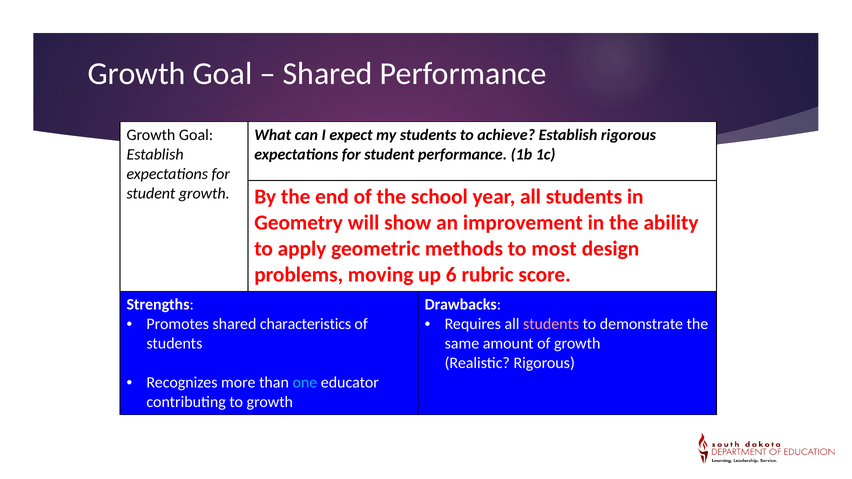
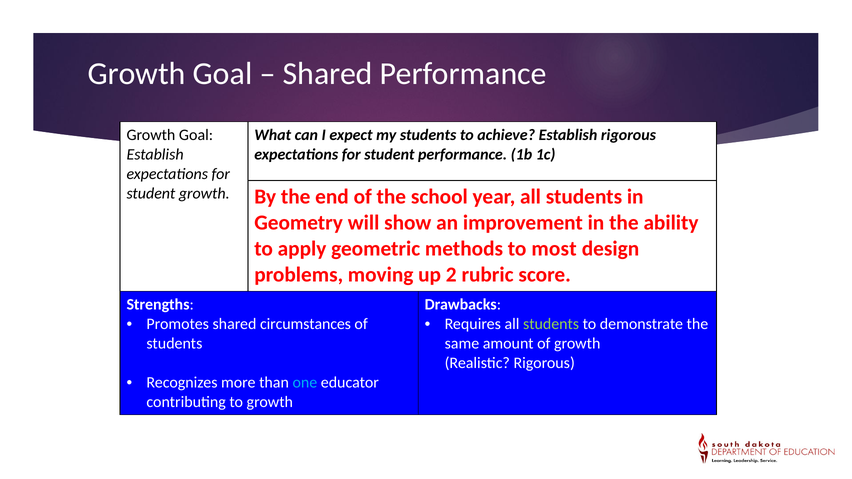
6: 6 -> 2
characteristics: characteristics -> circumstances
students at (551, 324) colour: pink -> light green
